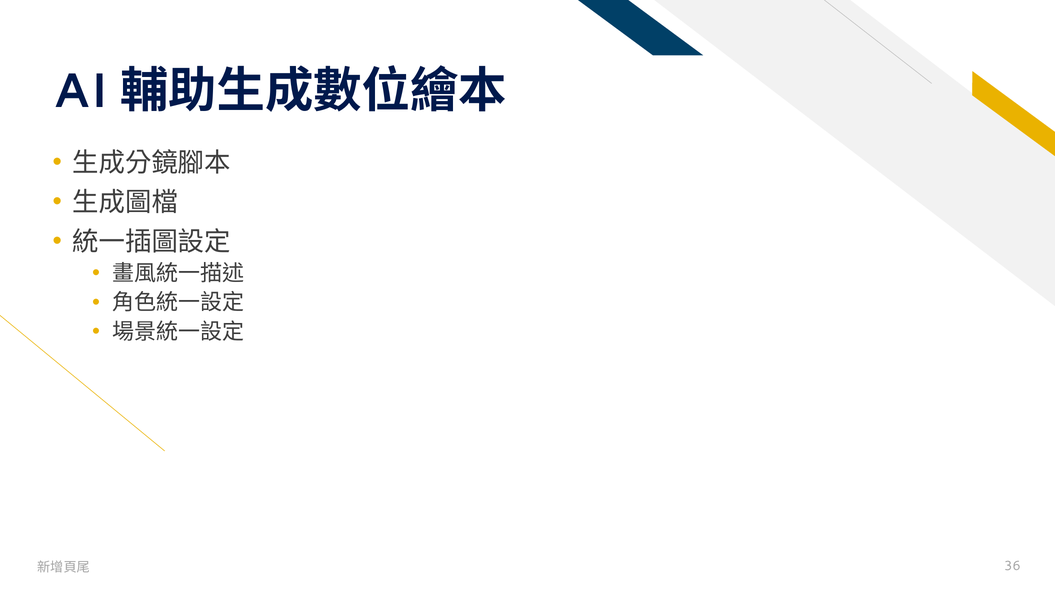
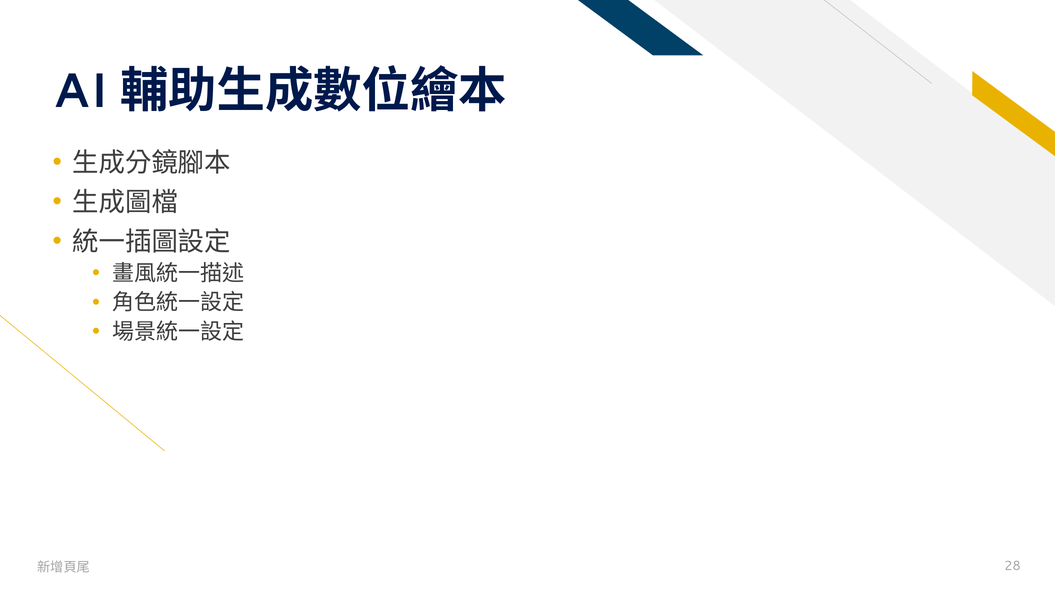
36: 36 -> 28
